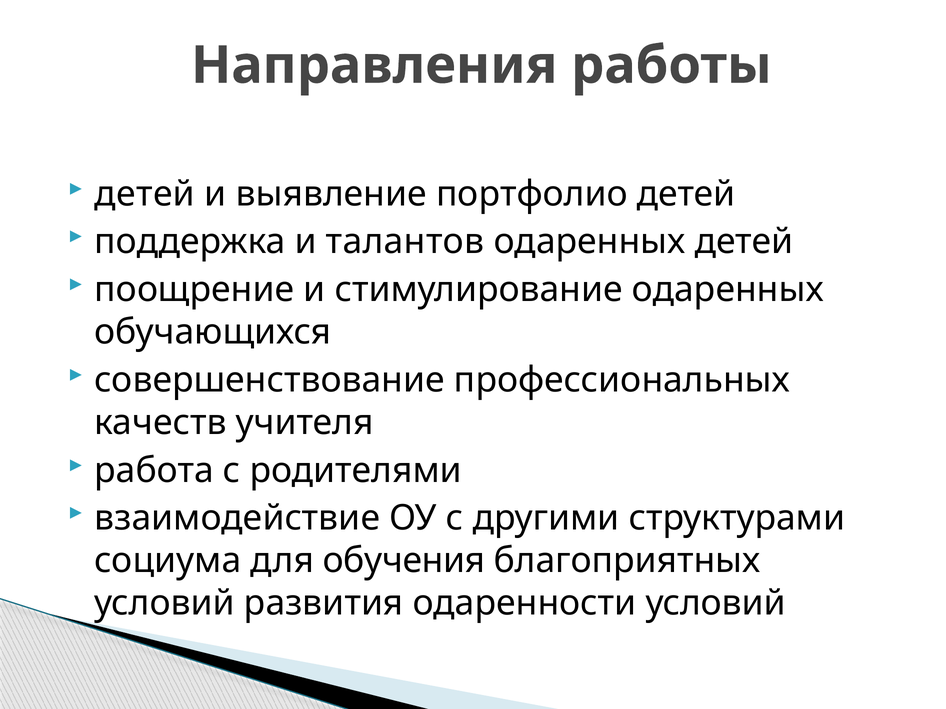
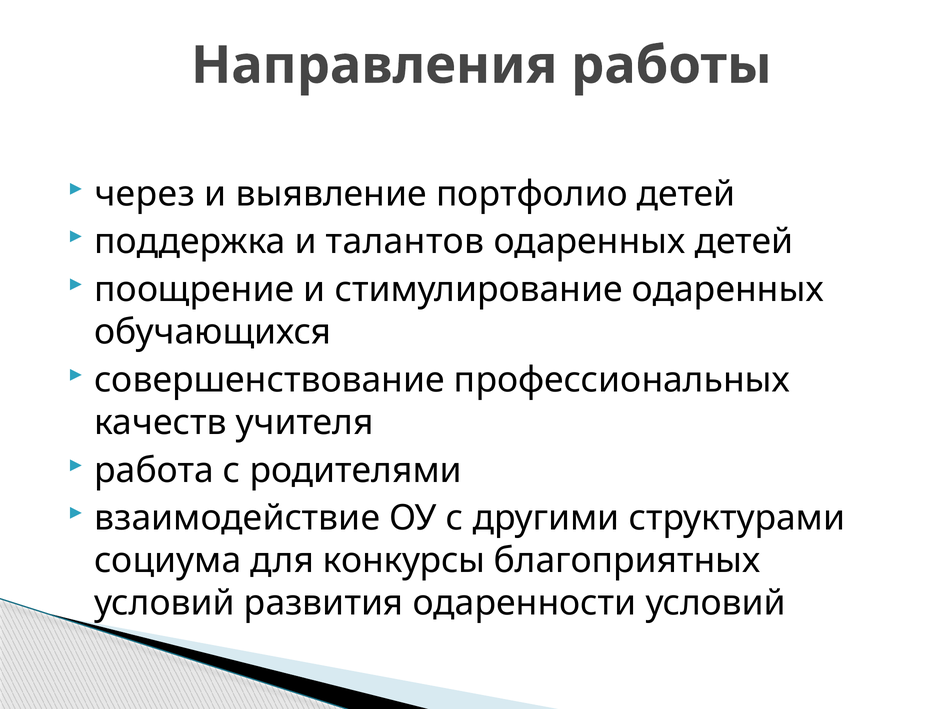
детей at (145, 194): детей -> через
обучения: обучения -> конкурсы
